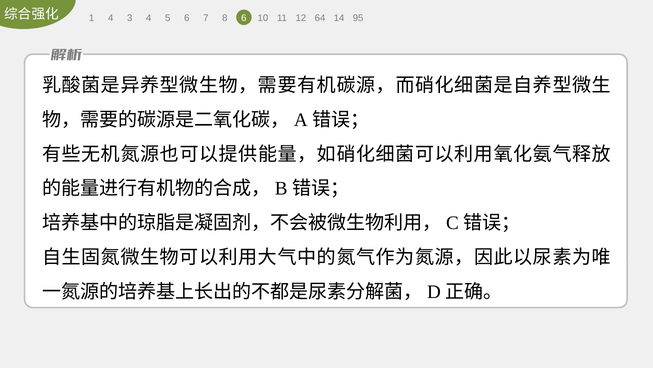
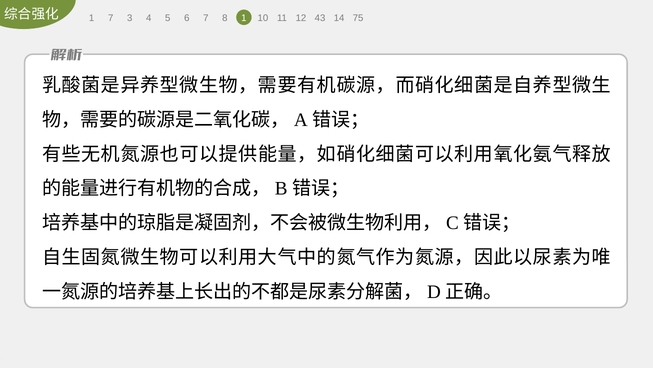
1 4: 4 -> 7
8 6: 6 -> 1
64: 64 -> 43
95: 95 -> 75
